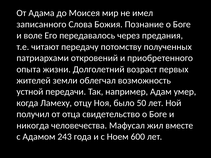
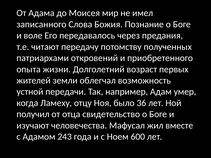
50: 50 -> 36
никогда: никогда -> изучают
